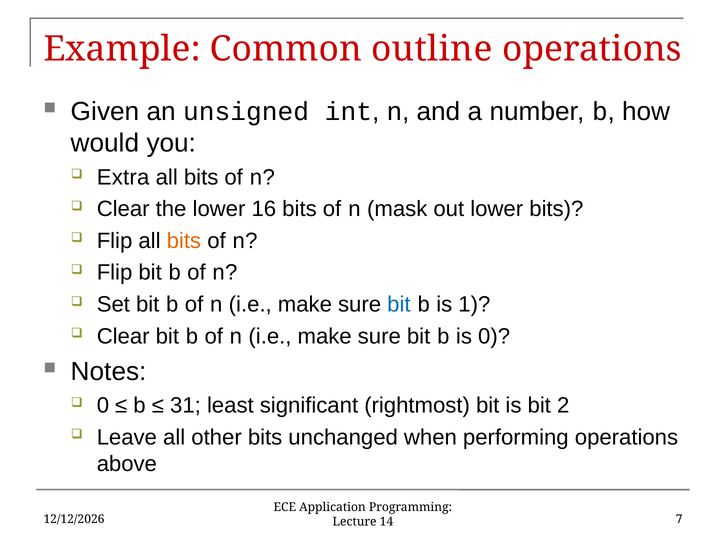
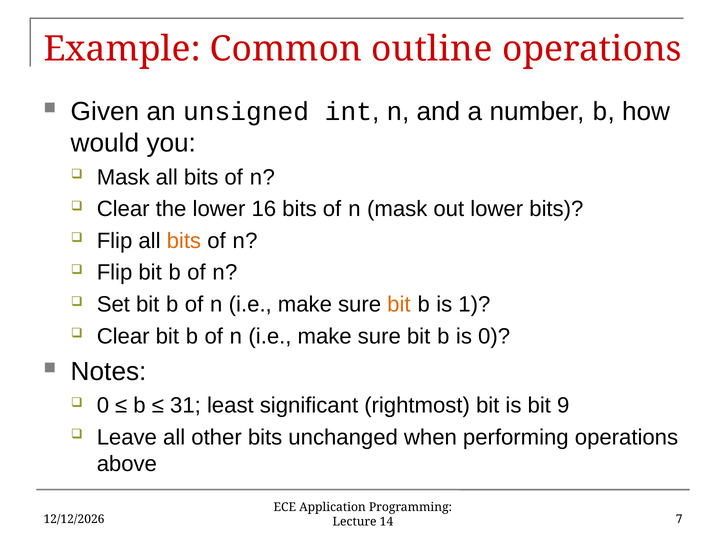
Extra at (123, 177): Extra -> Mask
bit at (399, 305) colour: blue -> orange
2: 2 -> 9
